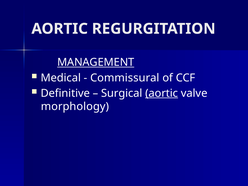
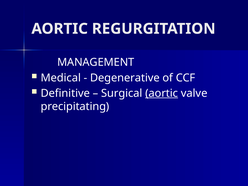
MANAGEMENT underline: present -> none
Commissural: Commissural -> Degenerative
morphology: morphology -> precipitating
